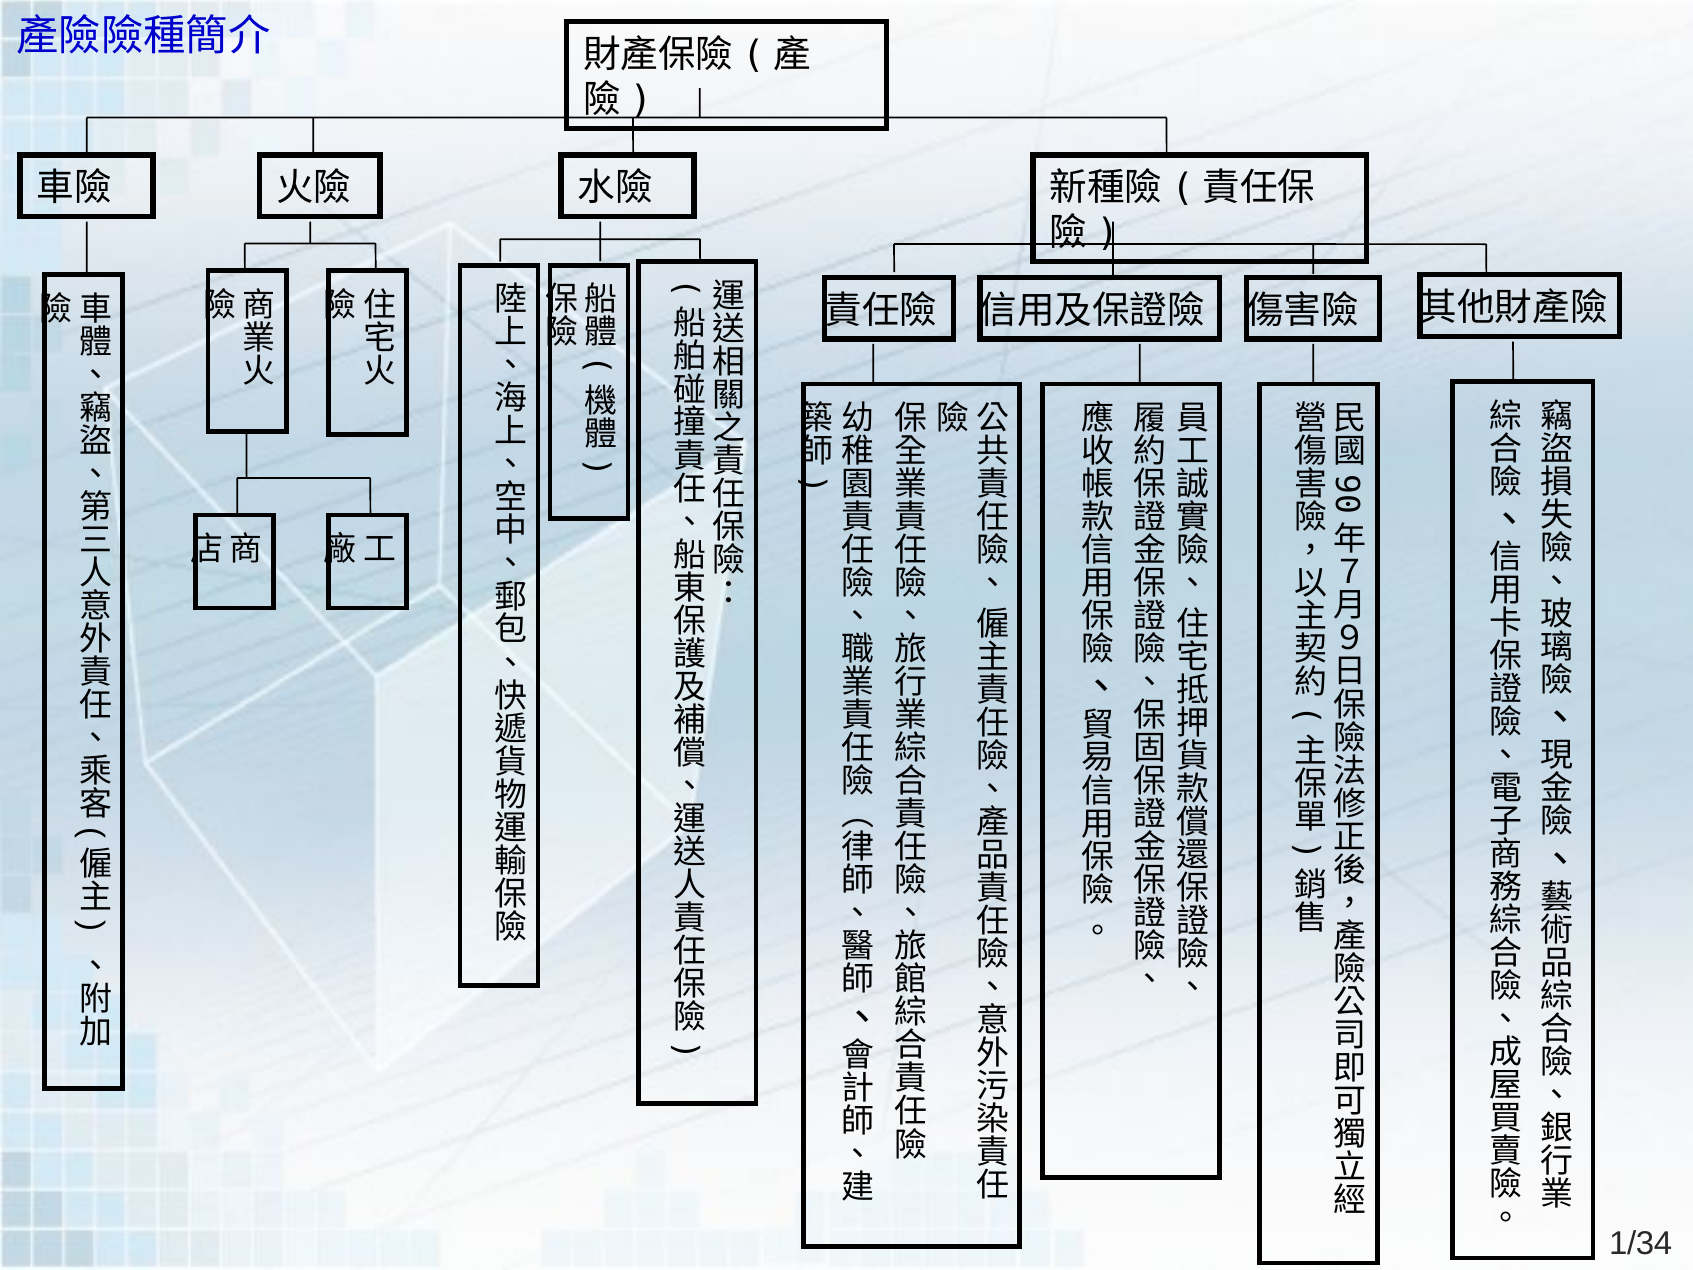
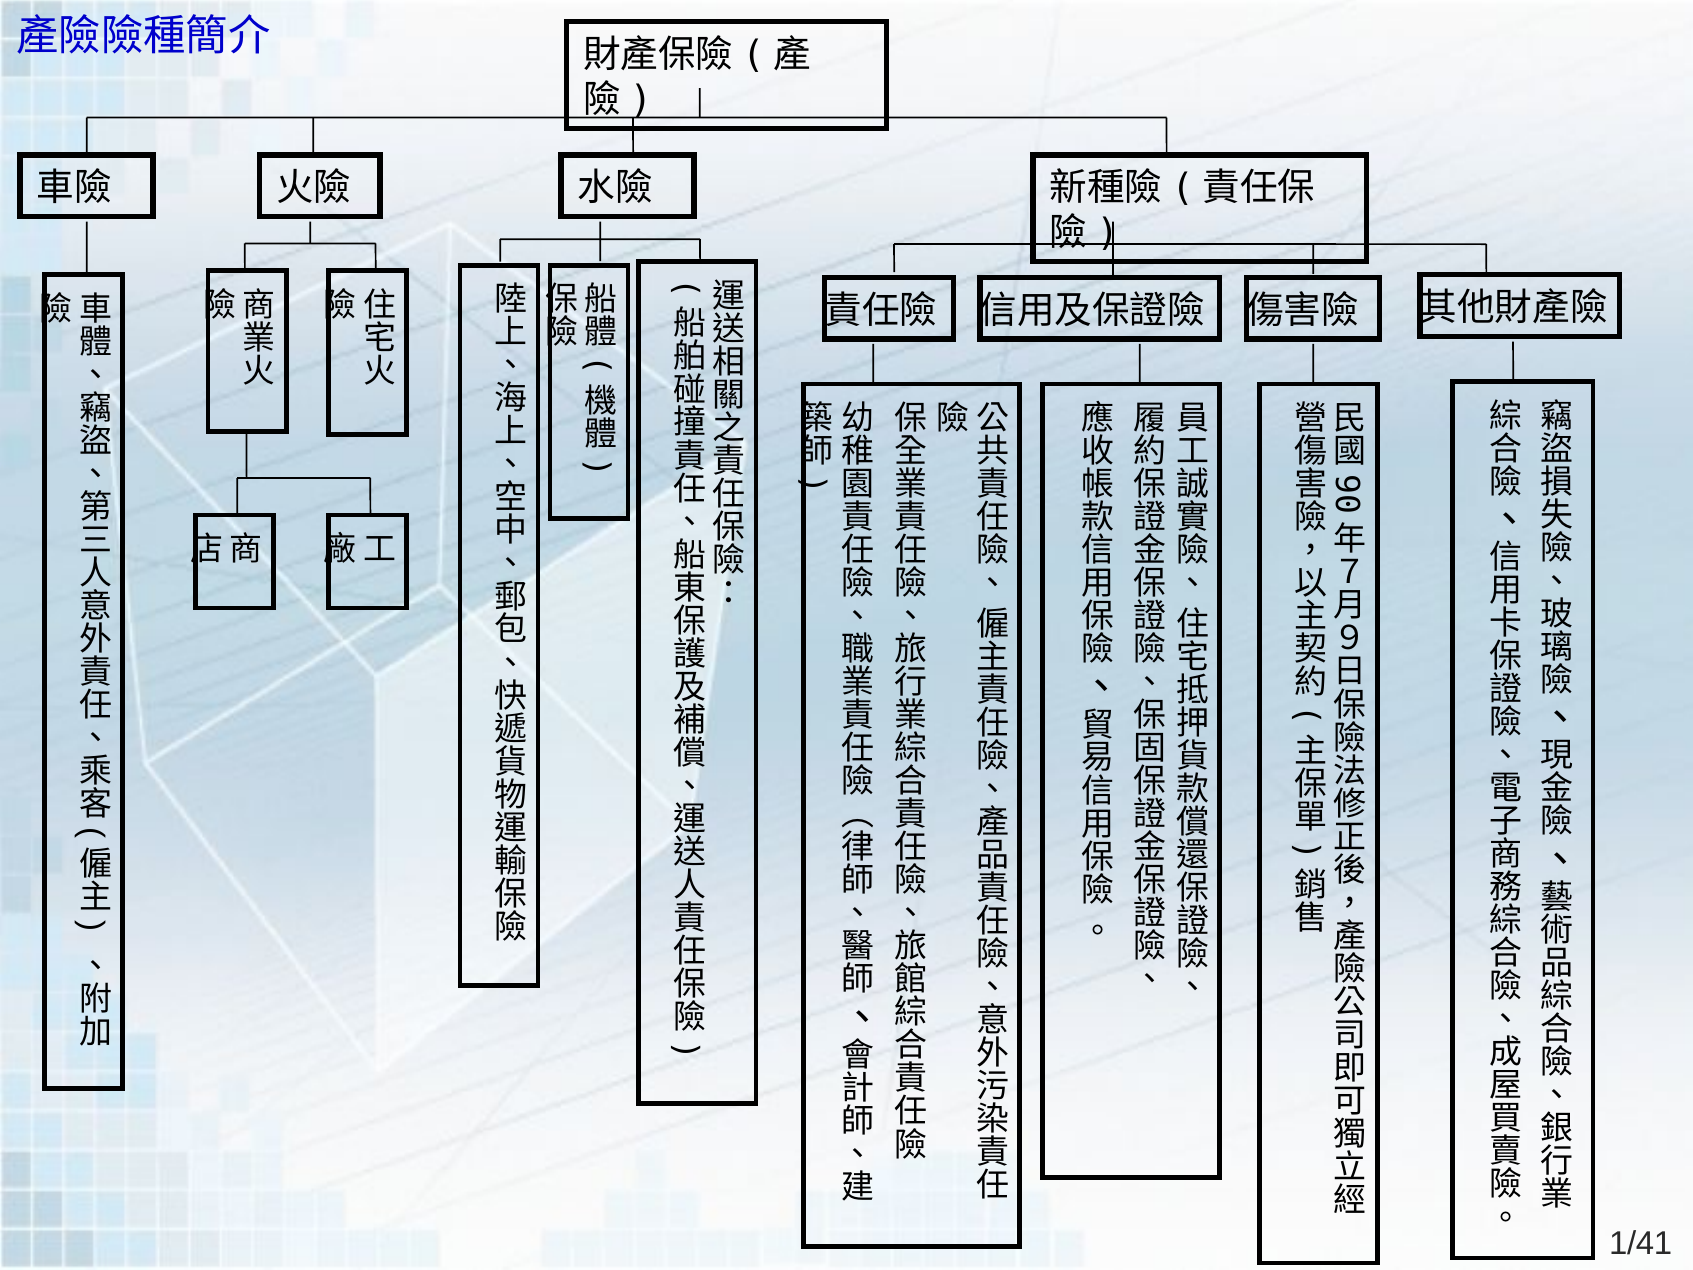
1/34: 1/34 -> 1/41
